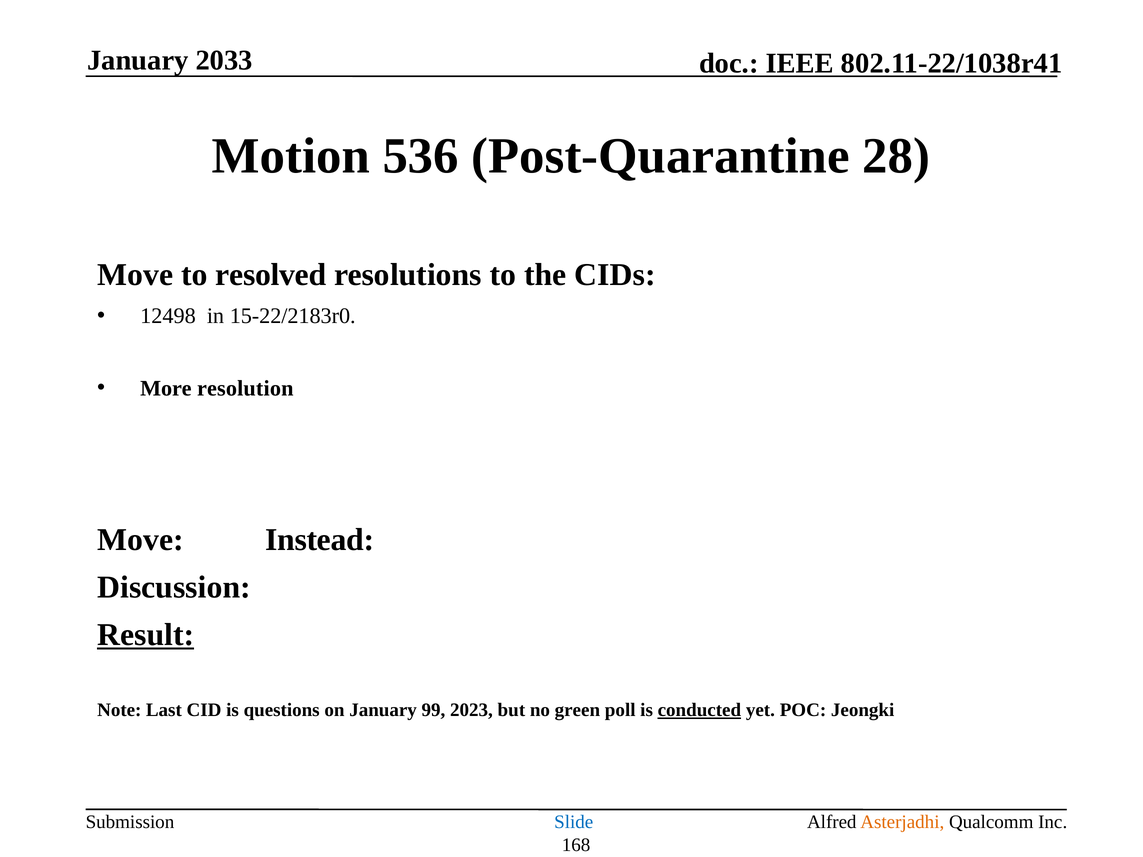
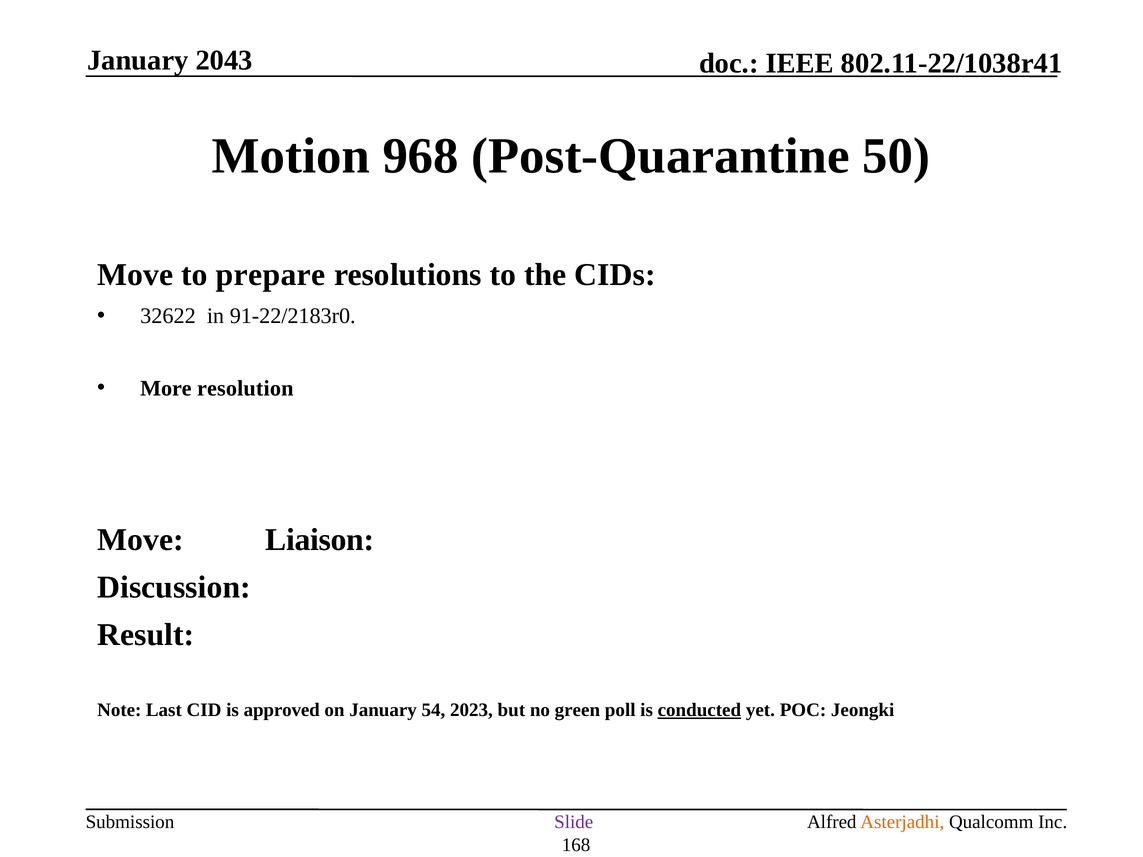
2033: 2033 -> 2043
536: 536 -> 968
28: 28 -> 50
resolved: resolved -> prepare
12498: 12498 -> 32622
15-22/2183r0: 15-22/2183r0 -> 91-22/2183r0
Instead: Instead -> Liaison
Result underline: present -> none
questions: questions -> approved
99: 99 -> 54
Slide colour: blue -> purple
